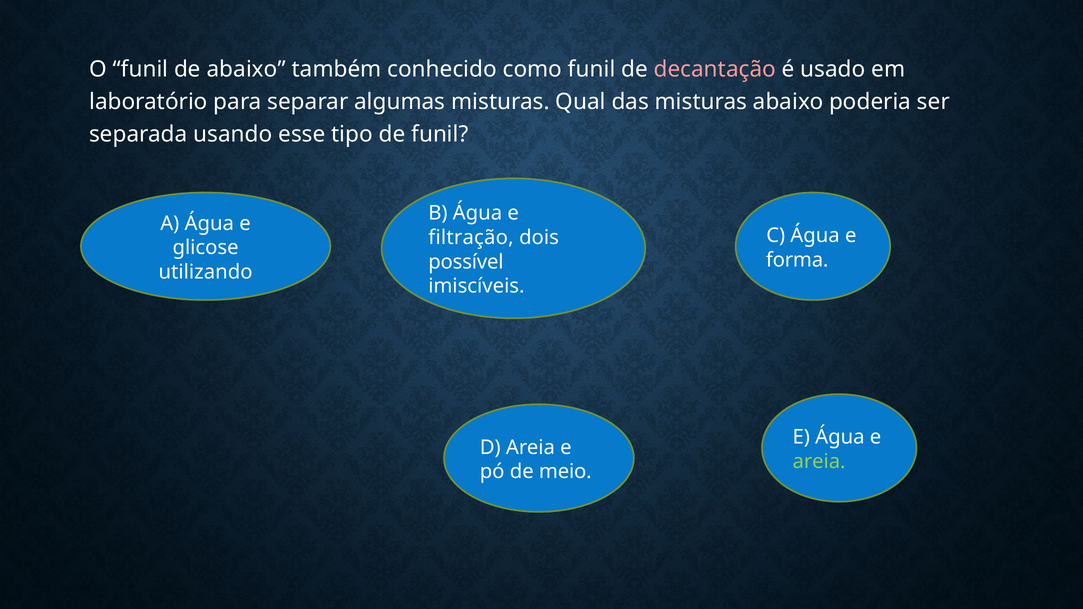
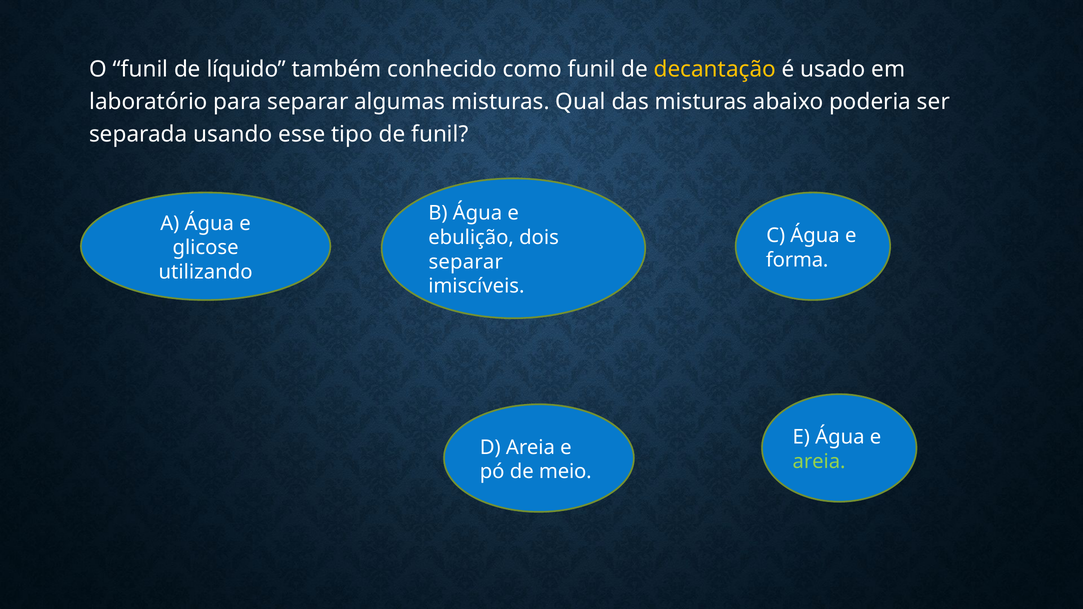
de abaixo: abaixo -> líquido
decantação colour: pink -> yellow
filtração: filtração -> ebulição
possível at (466, 262): possível -> separar
